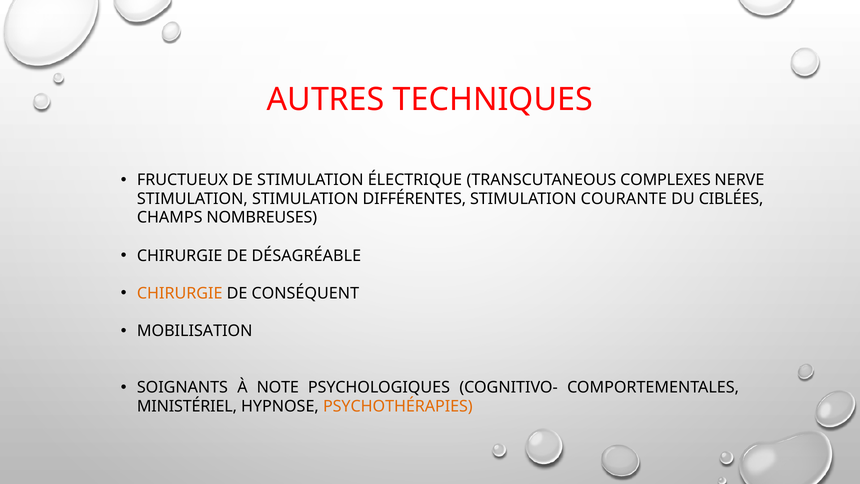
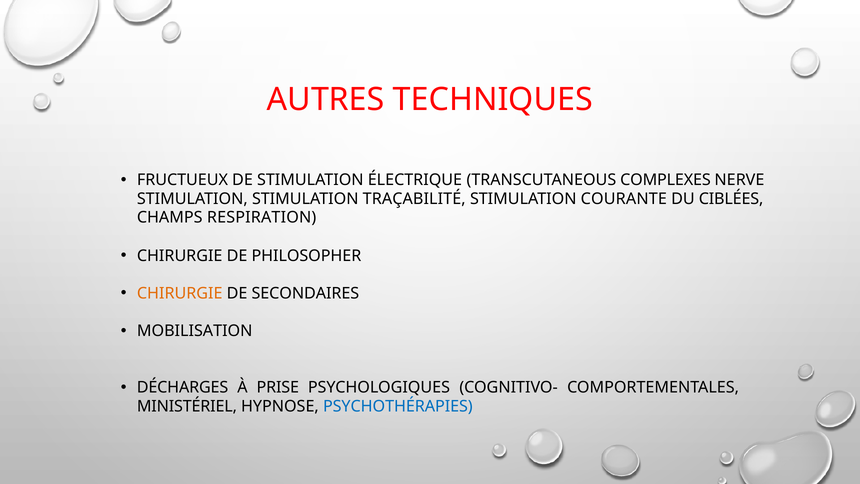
DIFFÉRENTES: DIFFÉRENTES -> TRAÇABILITÉ
NOMBREUSES: NOMBREUSES -> RESPIRATION
DÉSAGRÉABLE: DÉSAGRÉABLE -> PHILOSOPHER
CONSÉQUENT: CONSÉQUENT -> SECONDAIRES
SOIGNANTS: SOIGNANTS -> DÉCHARGES
NOTE: NOTE -> PRISE
PSYCHOTHÉRAPIES colour: orange -> blue
